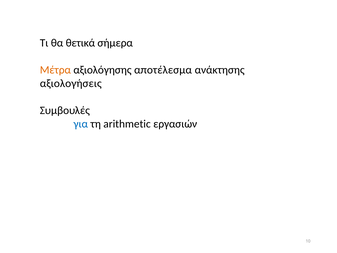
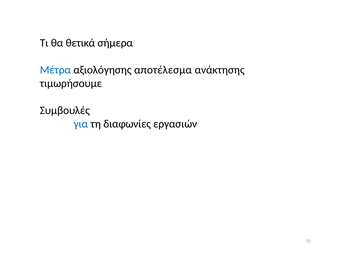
Μέτρα colour: orange -> blue
αξιολογήσεις: αξιολογήσεις -> τιμωρήσουμε
arithmetic: arithmetic -> διαφωνίες
